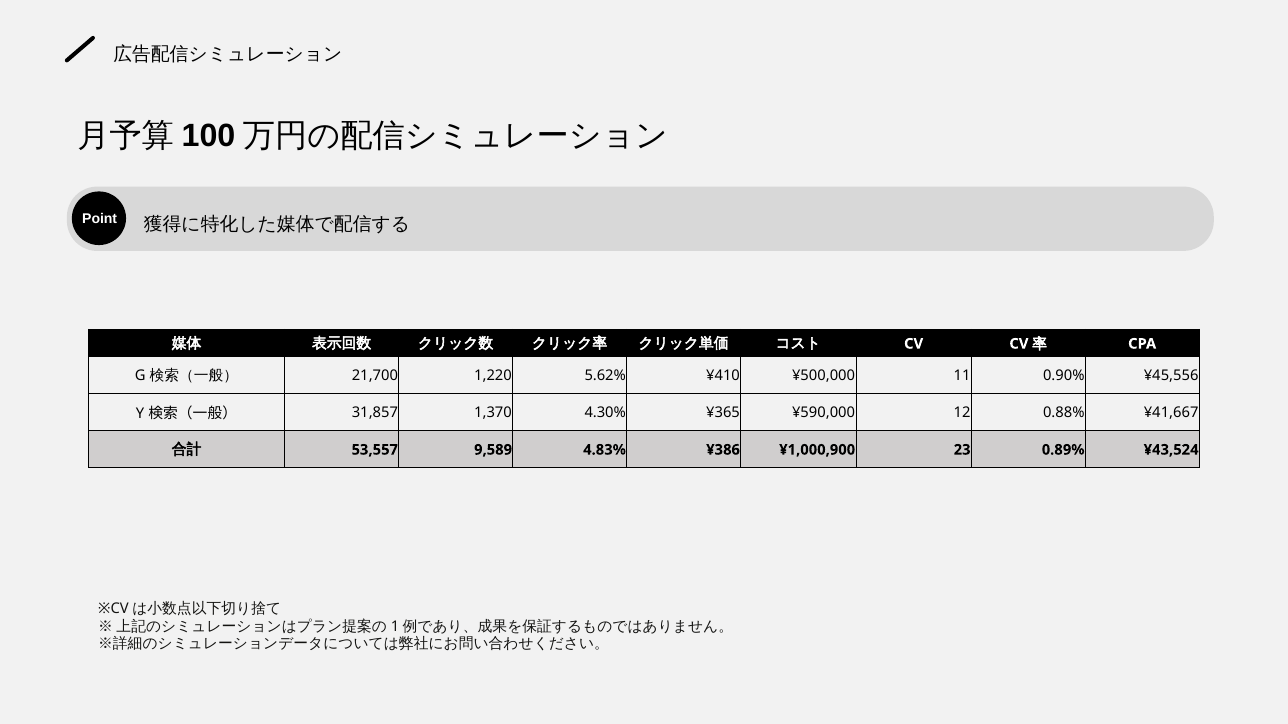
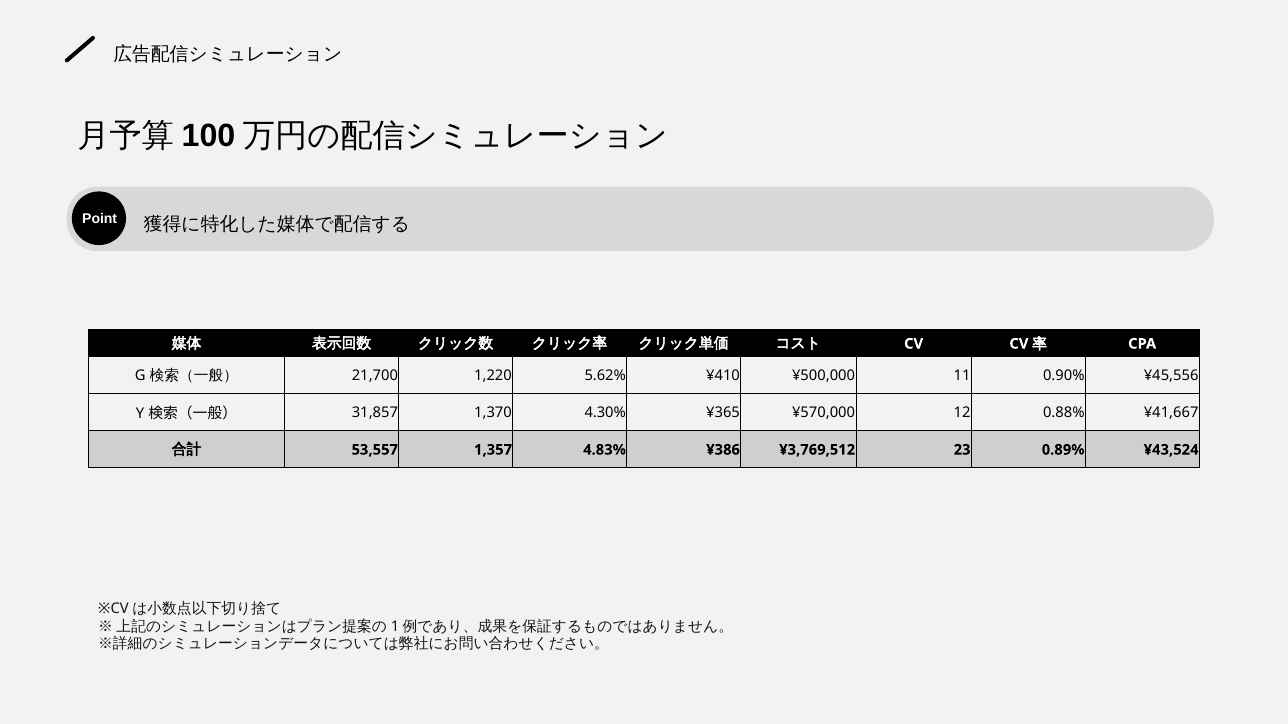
¥590,000: ¥590,000 -> ¥570,000
9,589: 9,589 -> 1,357
¥1,000,900: ¥1,000,900 -> ¥3,769,512
